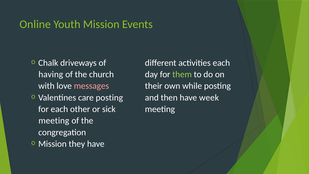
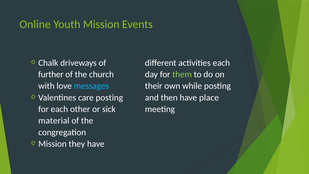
having: having -> further
messages colour: pink -> light blue
week: week -> place
meeting at (54, 121): meeting -> material
